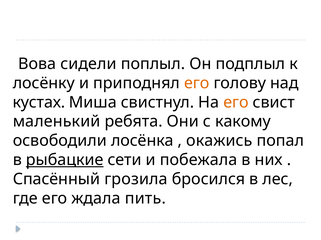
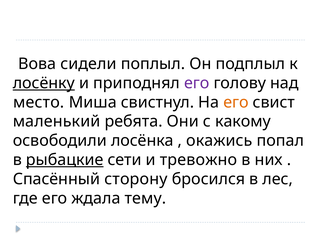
лосёнку underline: none -> present
его at (197, 83) colour: orange -> purple
кустах: кустах -> место
побежала: побежала -> тревожно
грозила: грозила -> сторону
пить: пить -> тему
